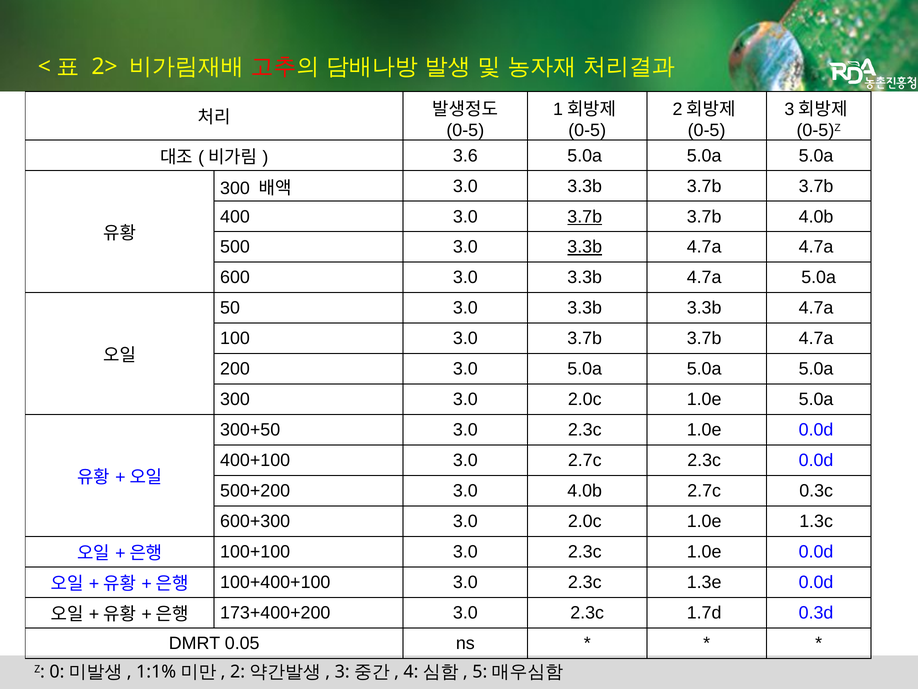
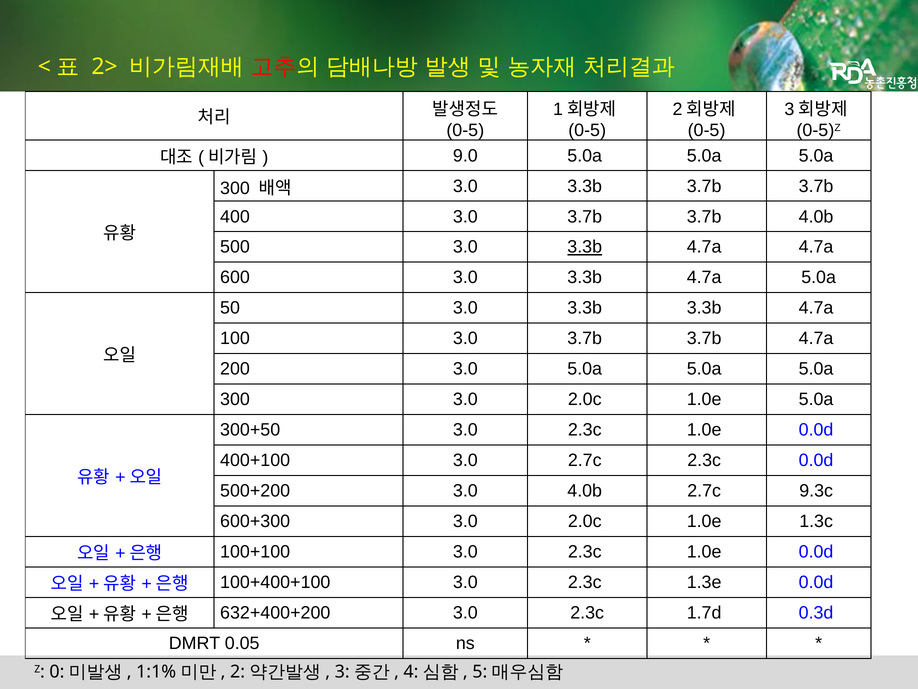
3.6: 3.6 -> 9.0
3.7b at (585, 216) underline: present -> none
0.3c: 0.3c -> 9.3c
173+400+200: 173+400+200 -> 632+400+200
